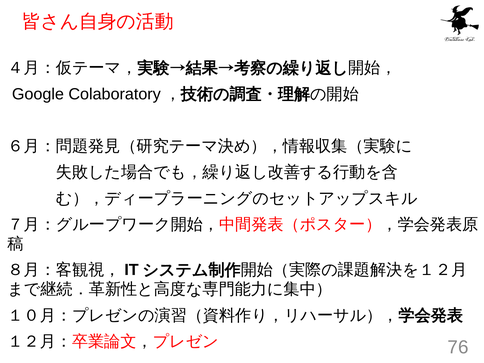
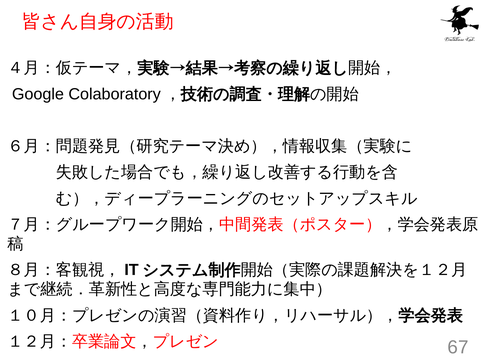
76: 76 -> 67
